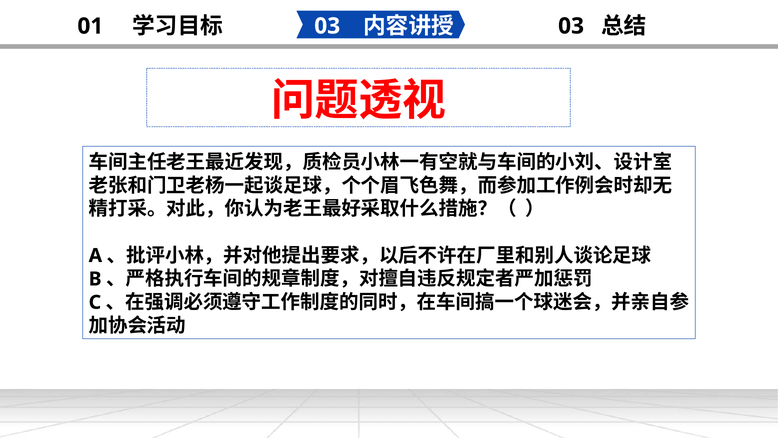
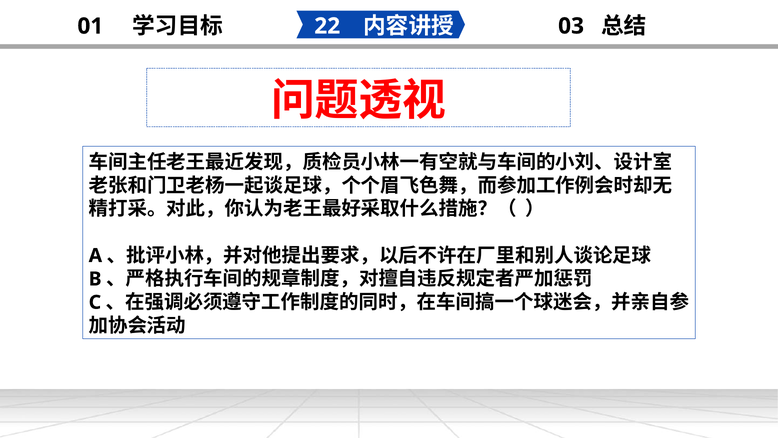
03 at (327, 26): 03 -> 22
